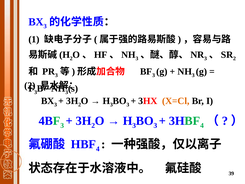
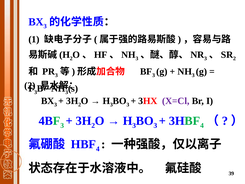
X=Cl colour: orange -> purple
